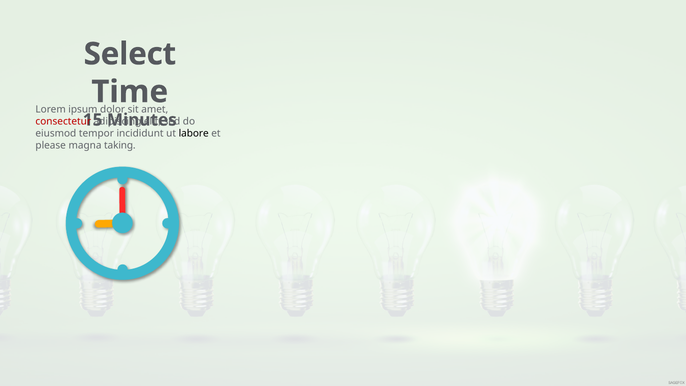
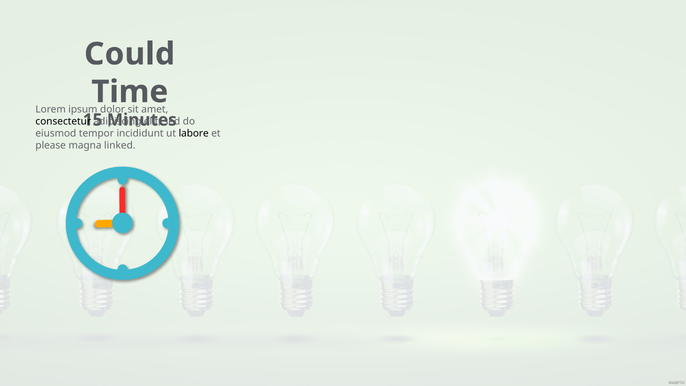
Select: Select -> Could
consectetur colour: red -> black
taking: taking -> linked
